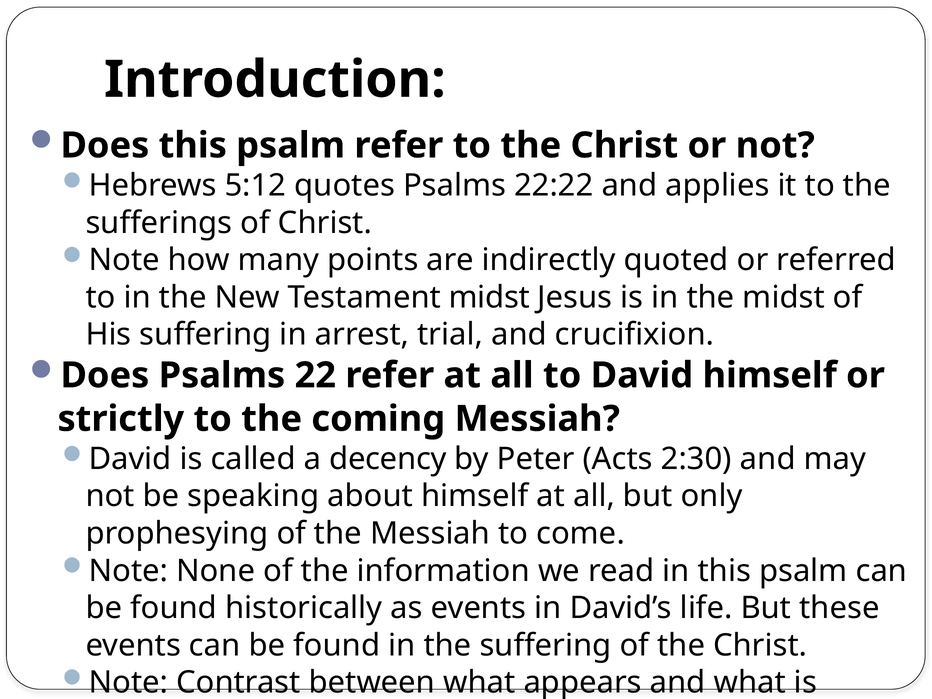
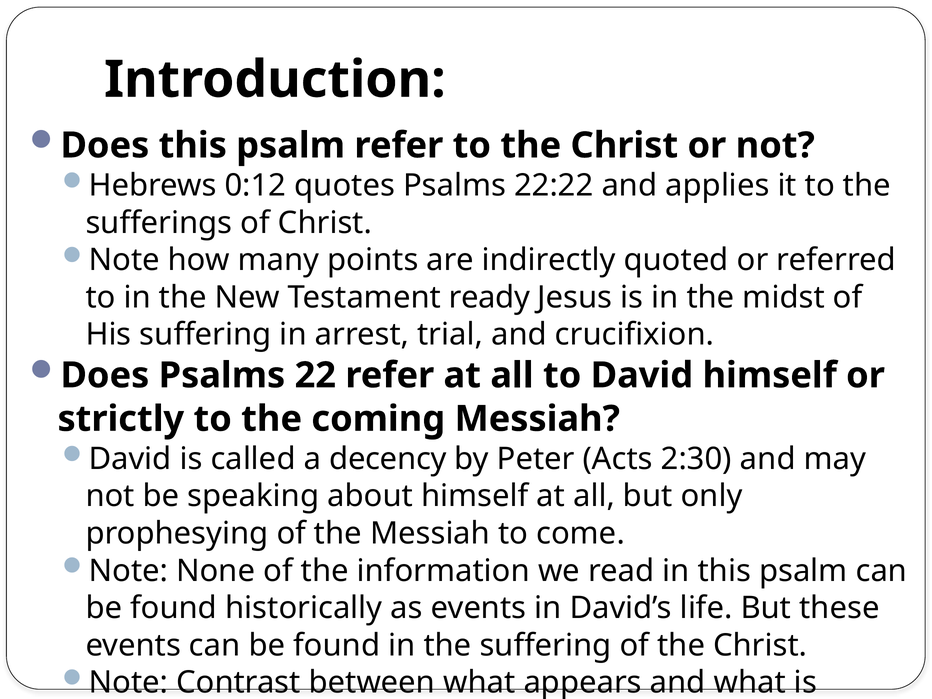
5:12: 5:12 -> 0:12
Testament midst: midst -> ready
